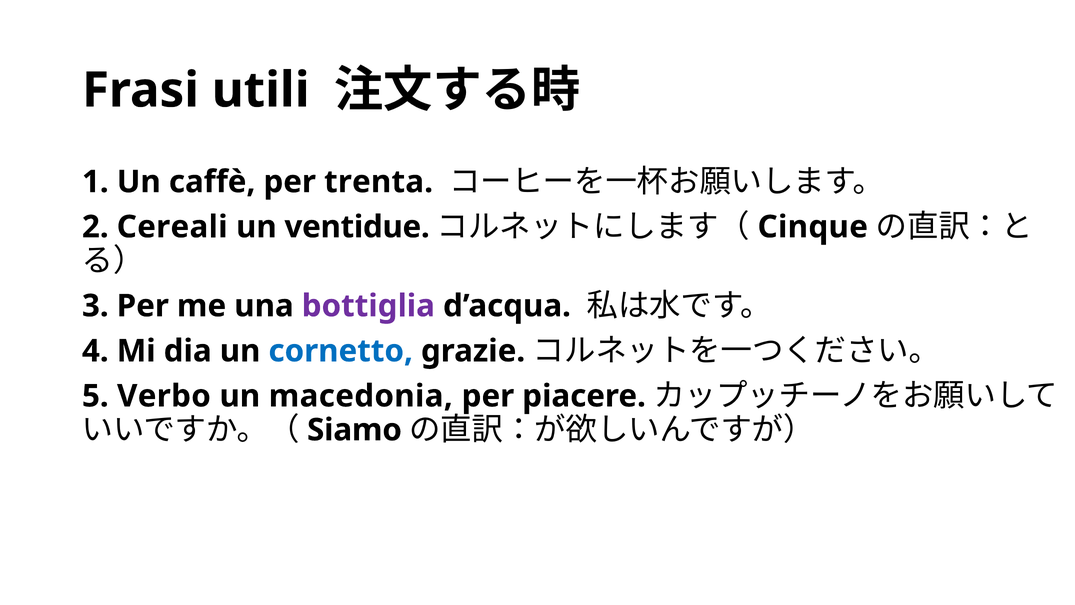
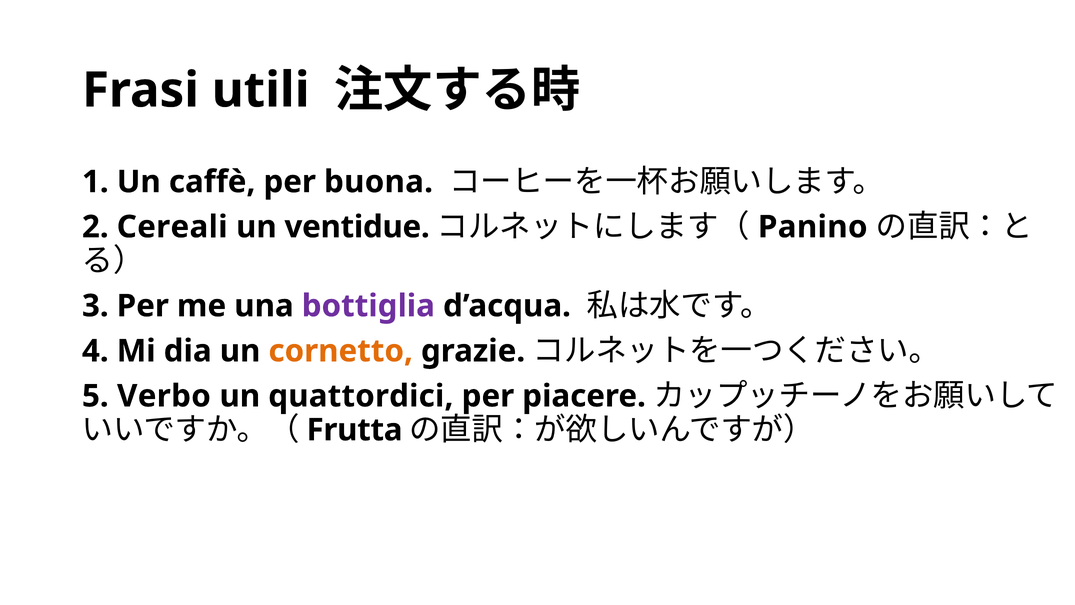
trenta: trenta -> buona
Cinque: Cinque -> Panino
cornetto colour: blue -> orange
macedonia: macedonia -> quattordici
Siamo: Siamo -> Frutta
